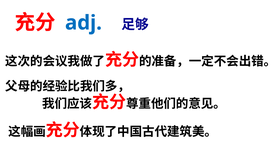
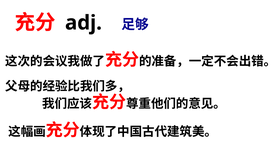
adj colour: blue -> black
